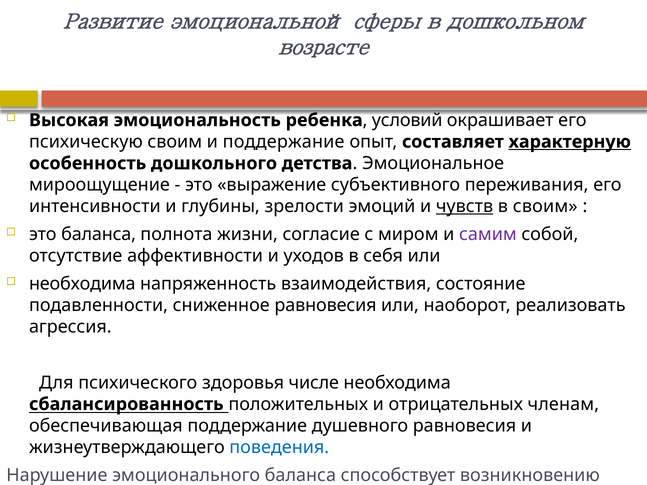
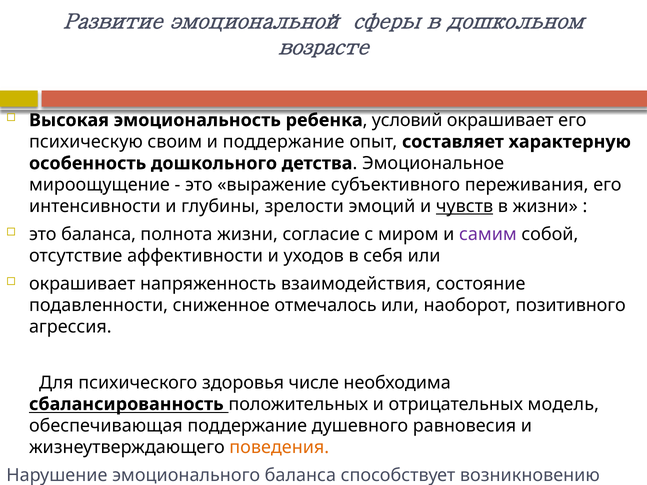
характерную underline: present -> none
в своим: своим -> жизни
необходима at (82, 284): необходима -> окрашивает
сниженное равновесия: равновесия -> отмечалось
реализовать: реализовать -> позитивного
членам: членам -> модель
поведения colour: blue -> orange
